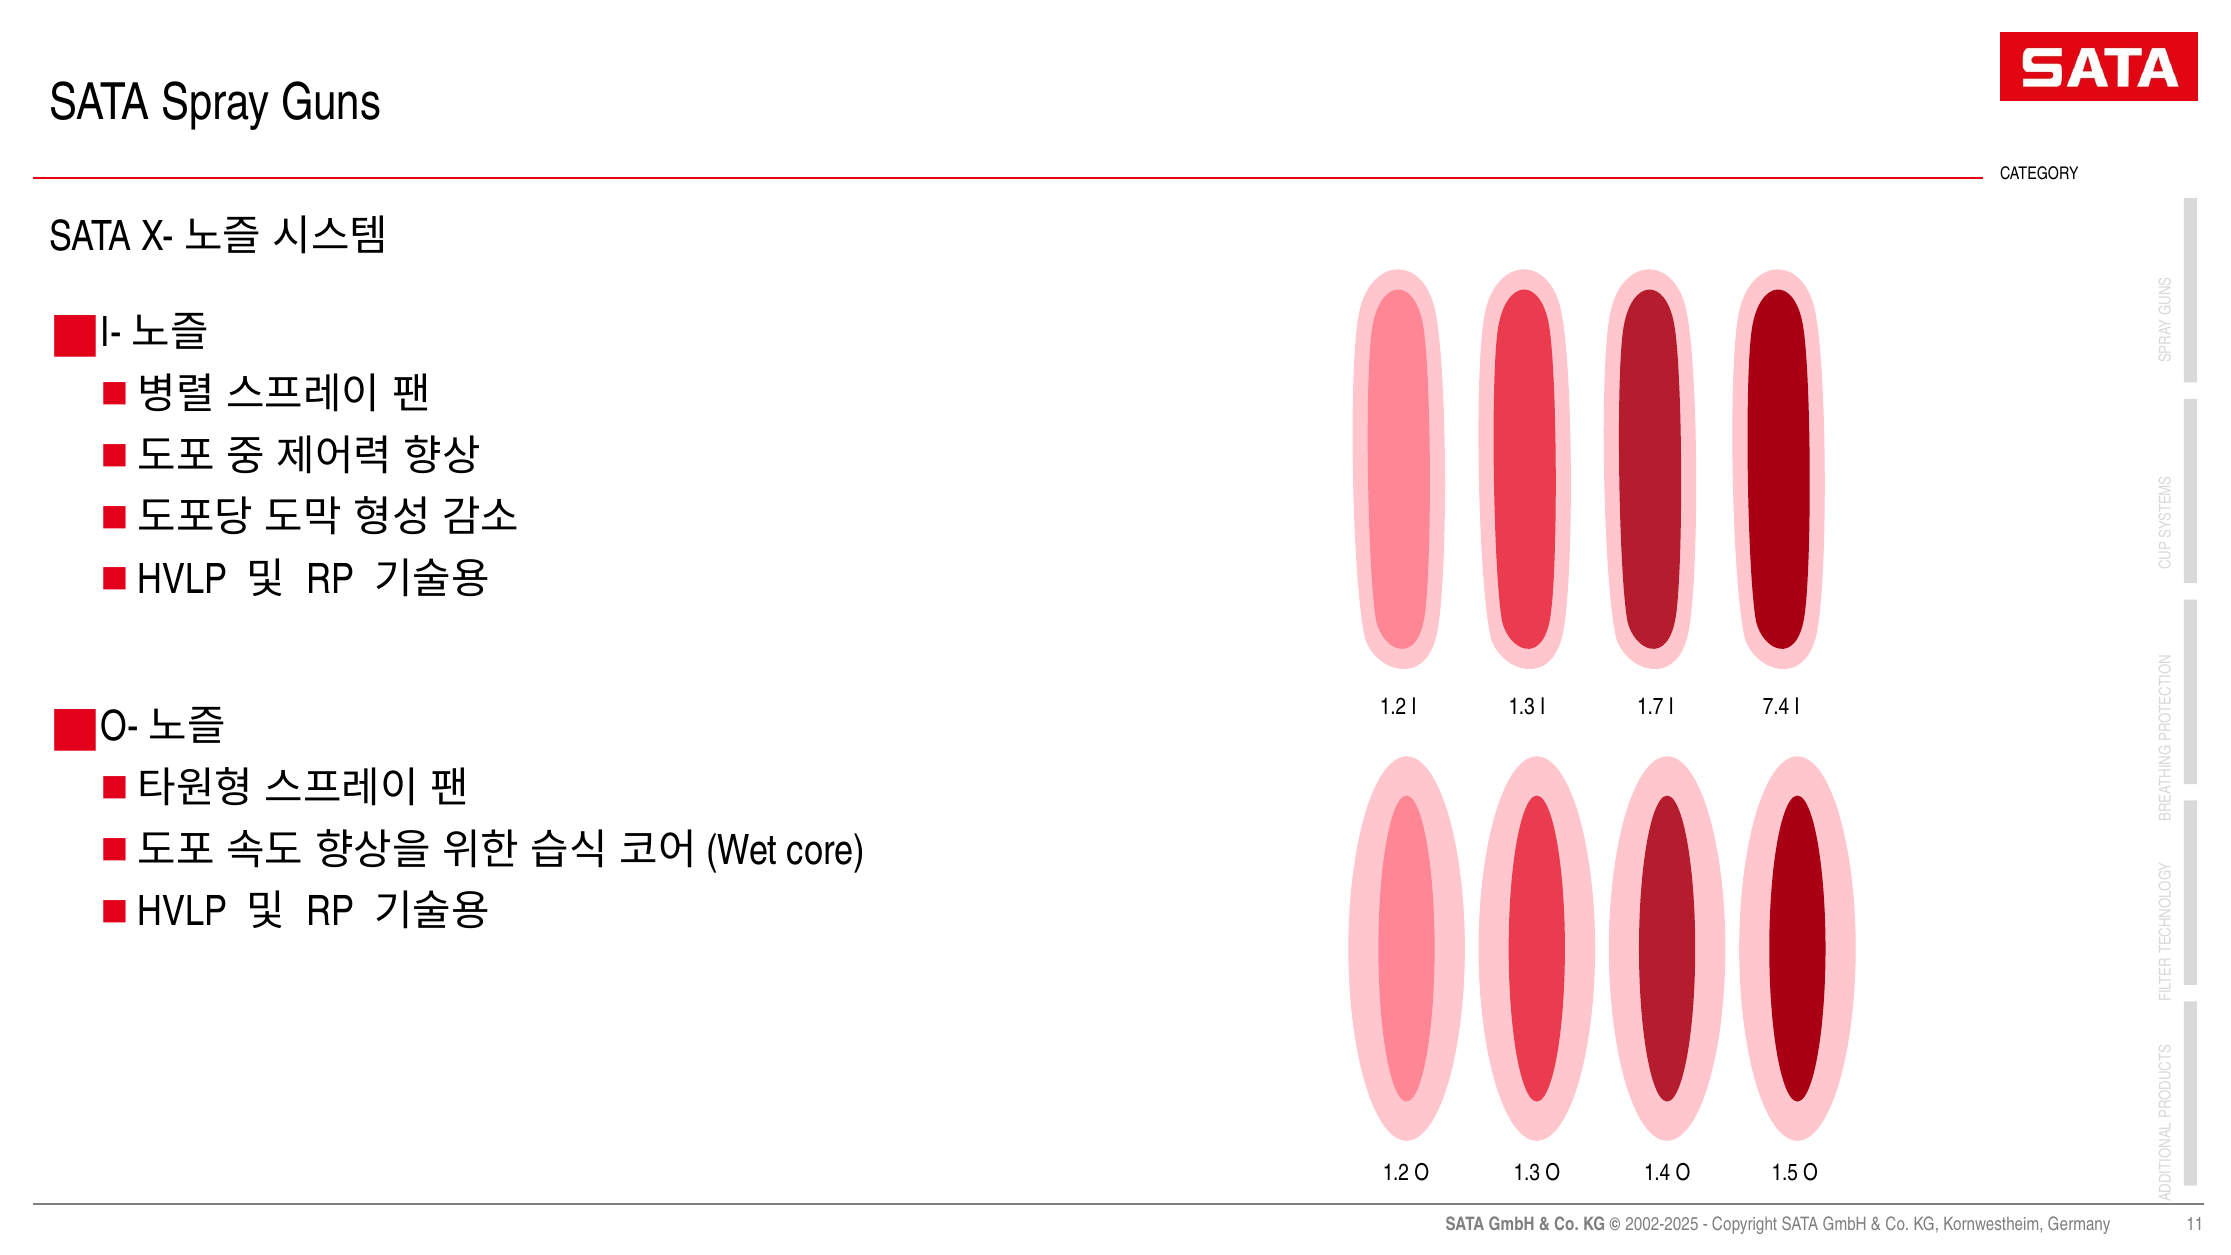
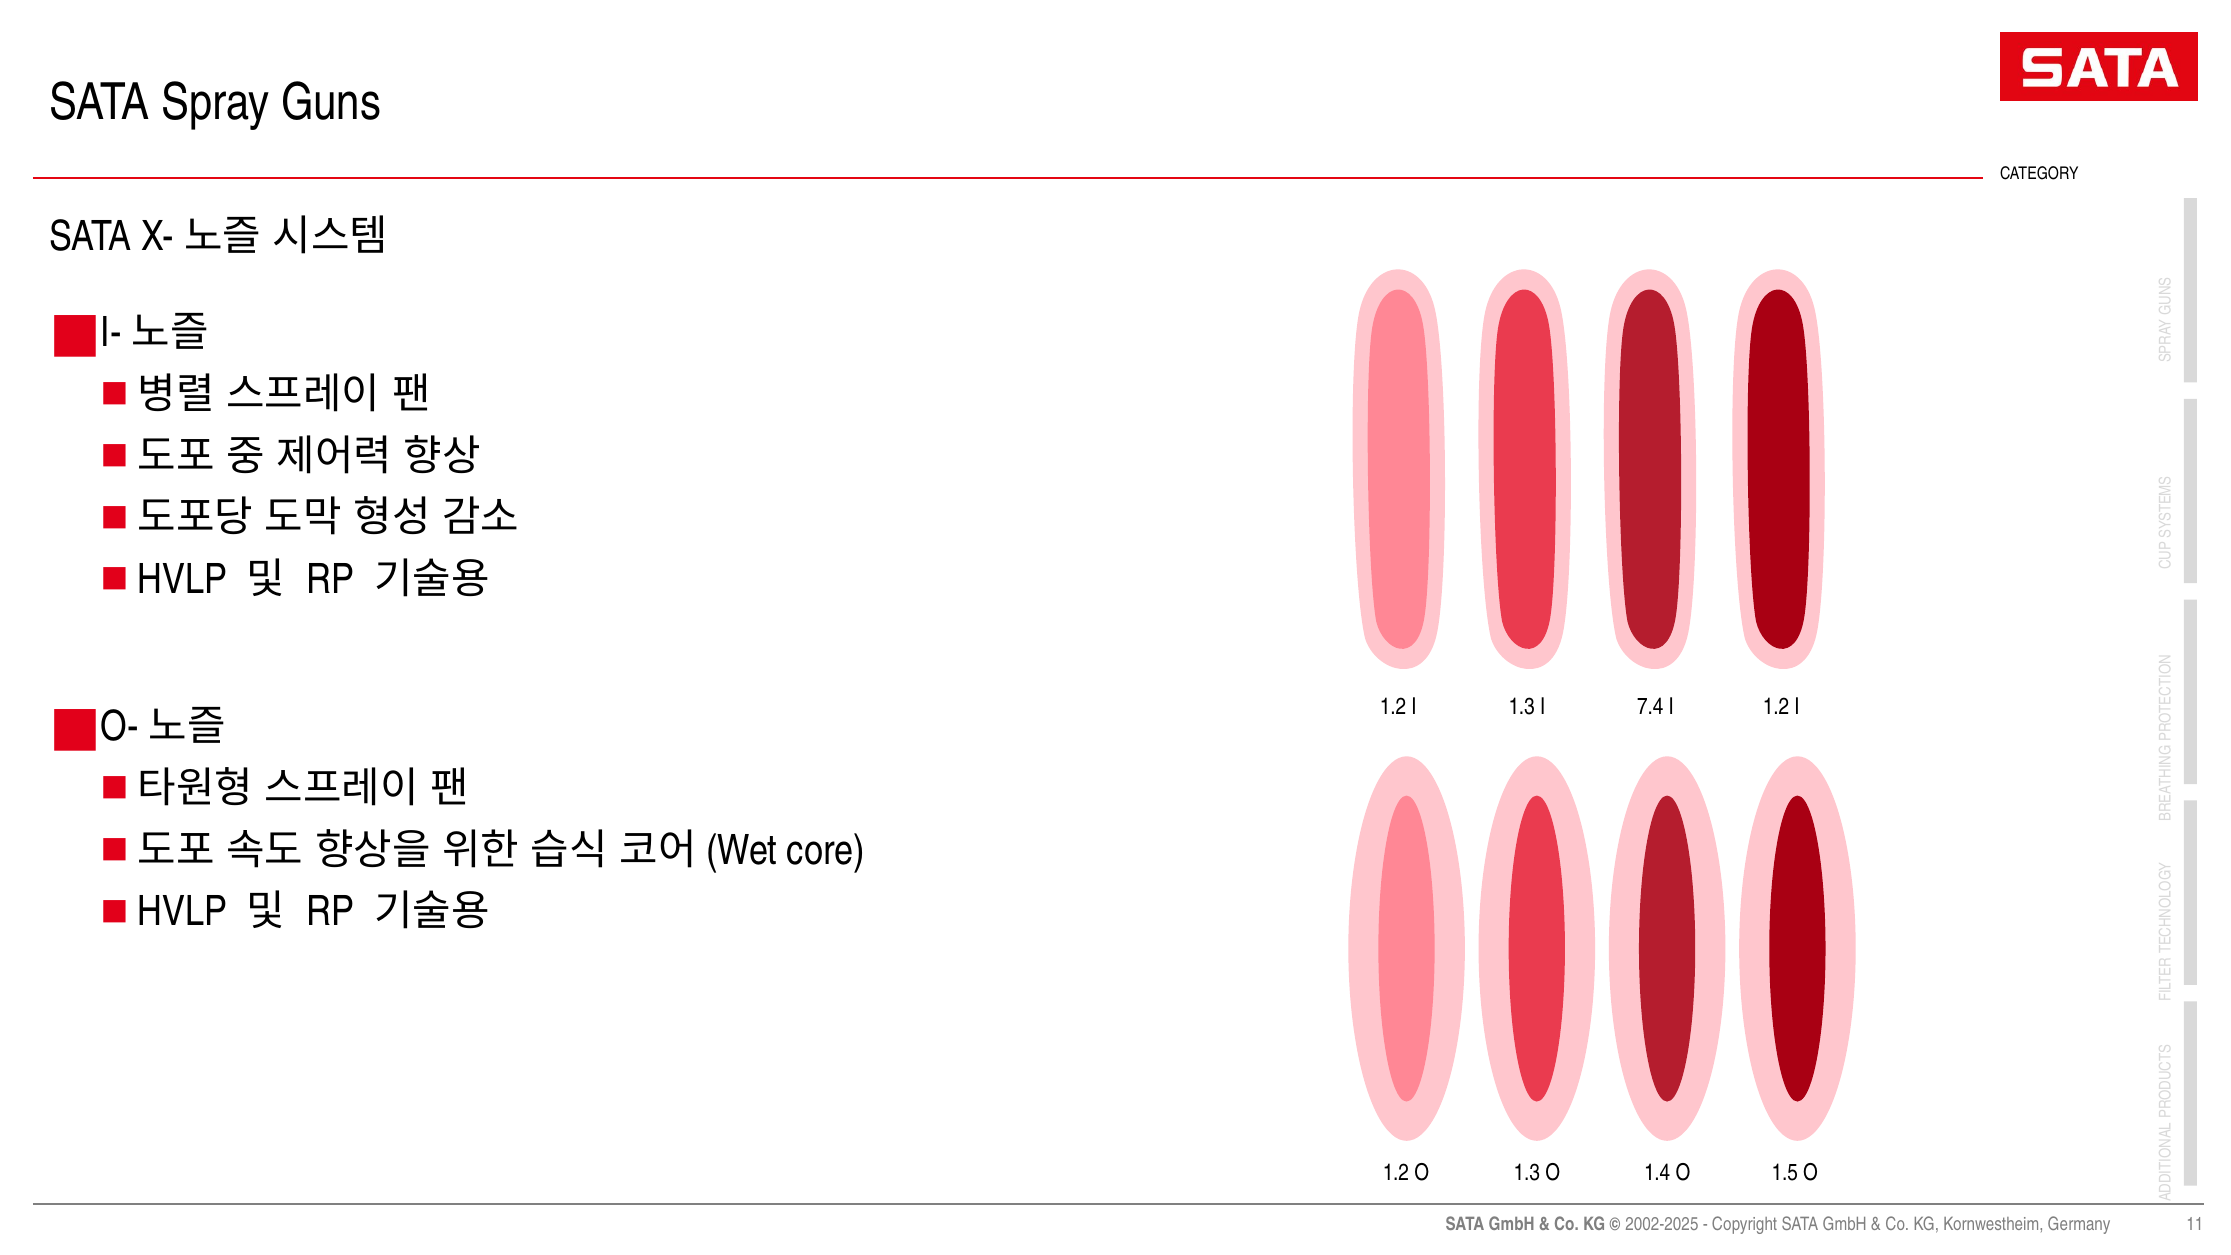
1.7: 1.7 -> 7.4
I 7.4: 7.4 -> 1.2
